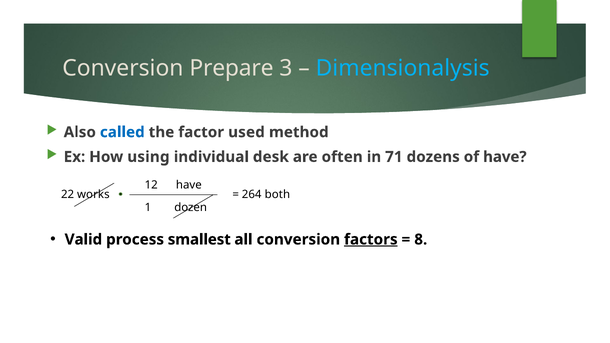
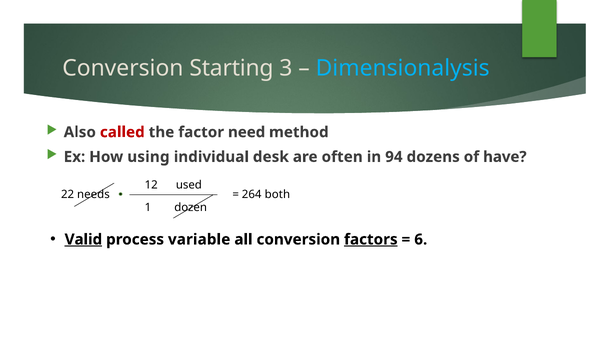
Prepare: Prepare -> Starting
called colour: blue -> red
used: used -> need
71: 71 -> 94
have at (189, 185): have -> used
works: works -> needs
Valid underline: none -> present
smallest: smallest -> variable
8: 8 -> 6
